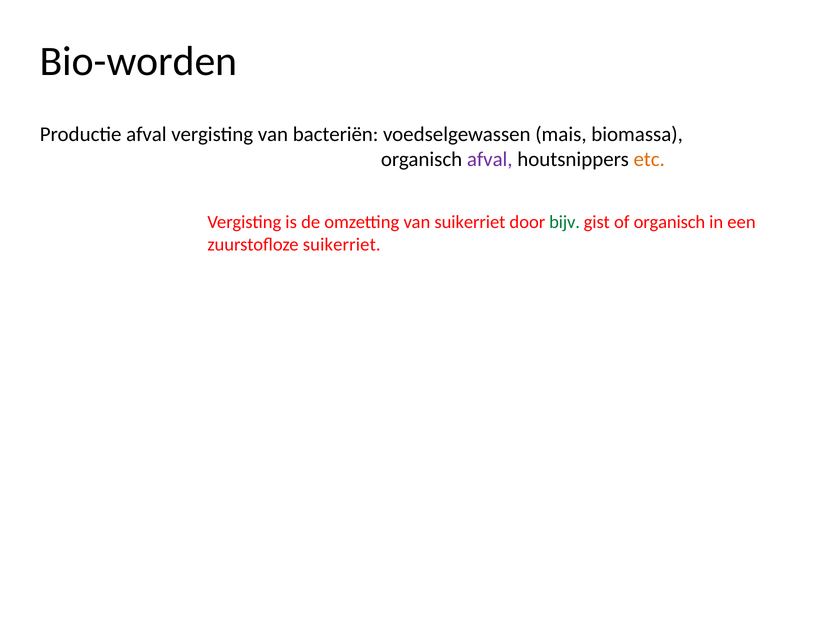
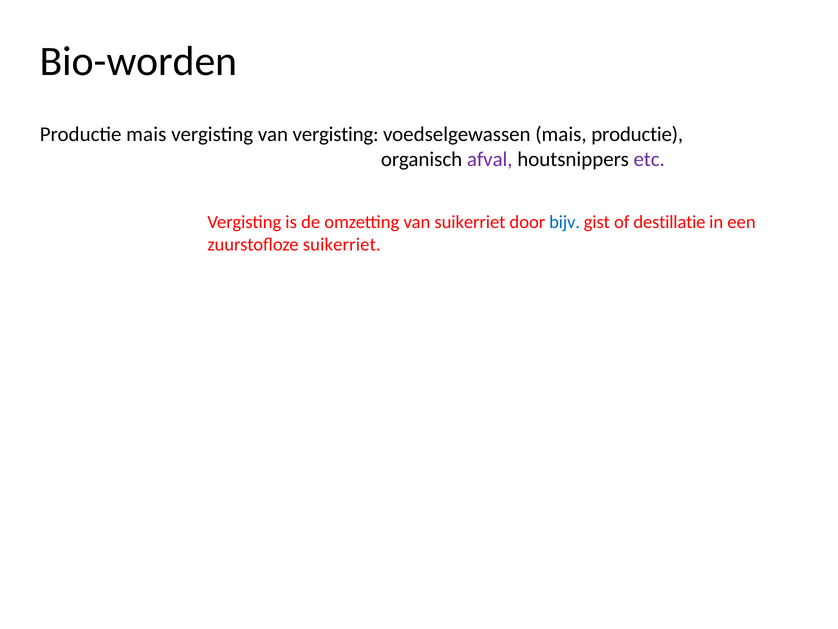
Productie afval: afval -> mais
van bacteriën: bacteriën -> vergisting
mais biomassa: biomassa -> productie
etc colour: orange -> purple
bijv colour: green -> blue
of organisch: organisch -> destillatie
